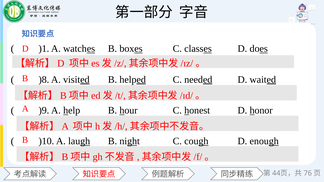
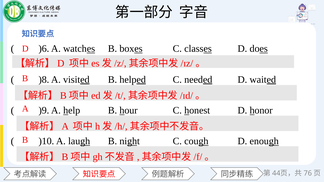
)1: )1 -> )6
